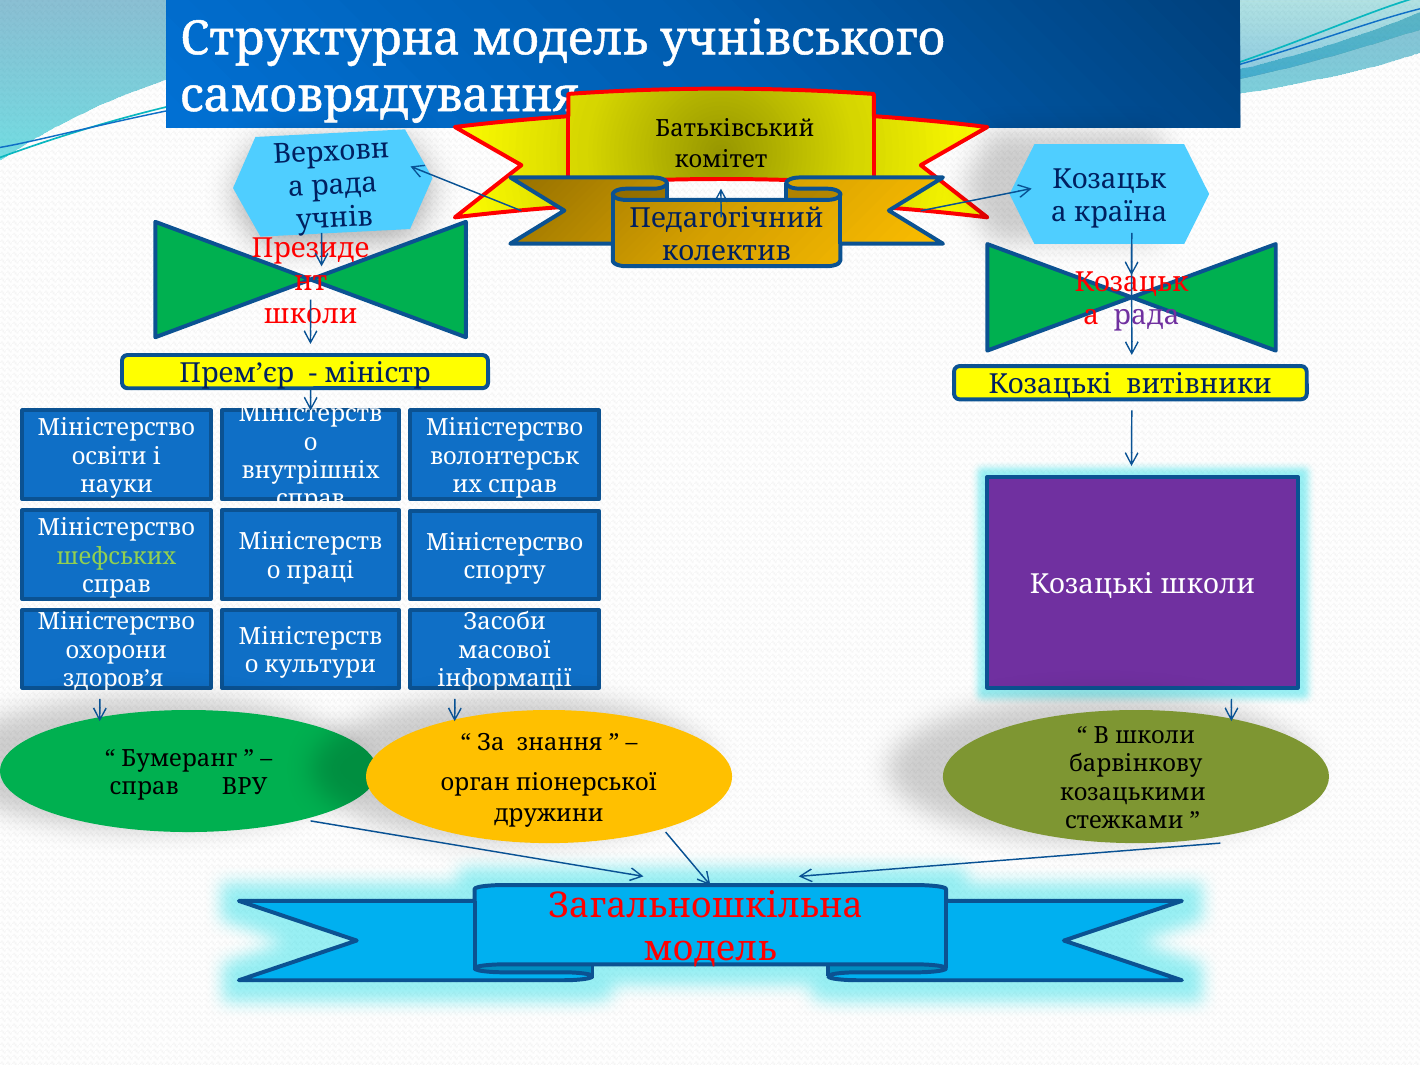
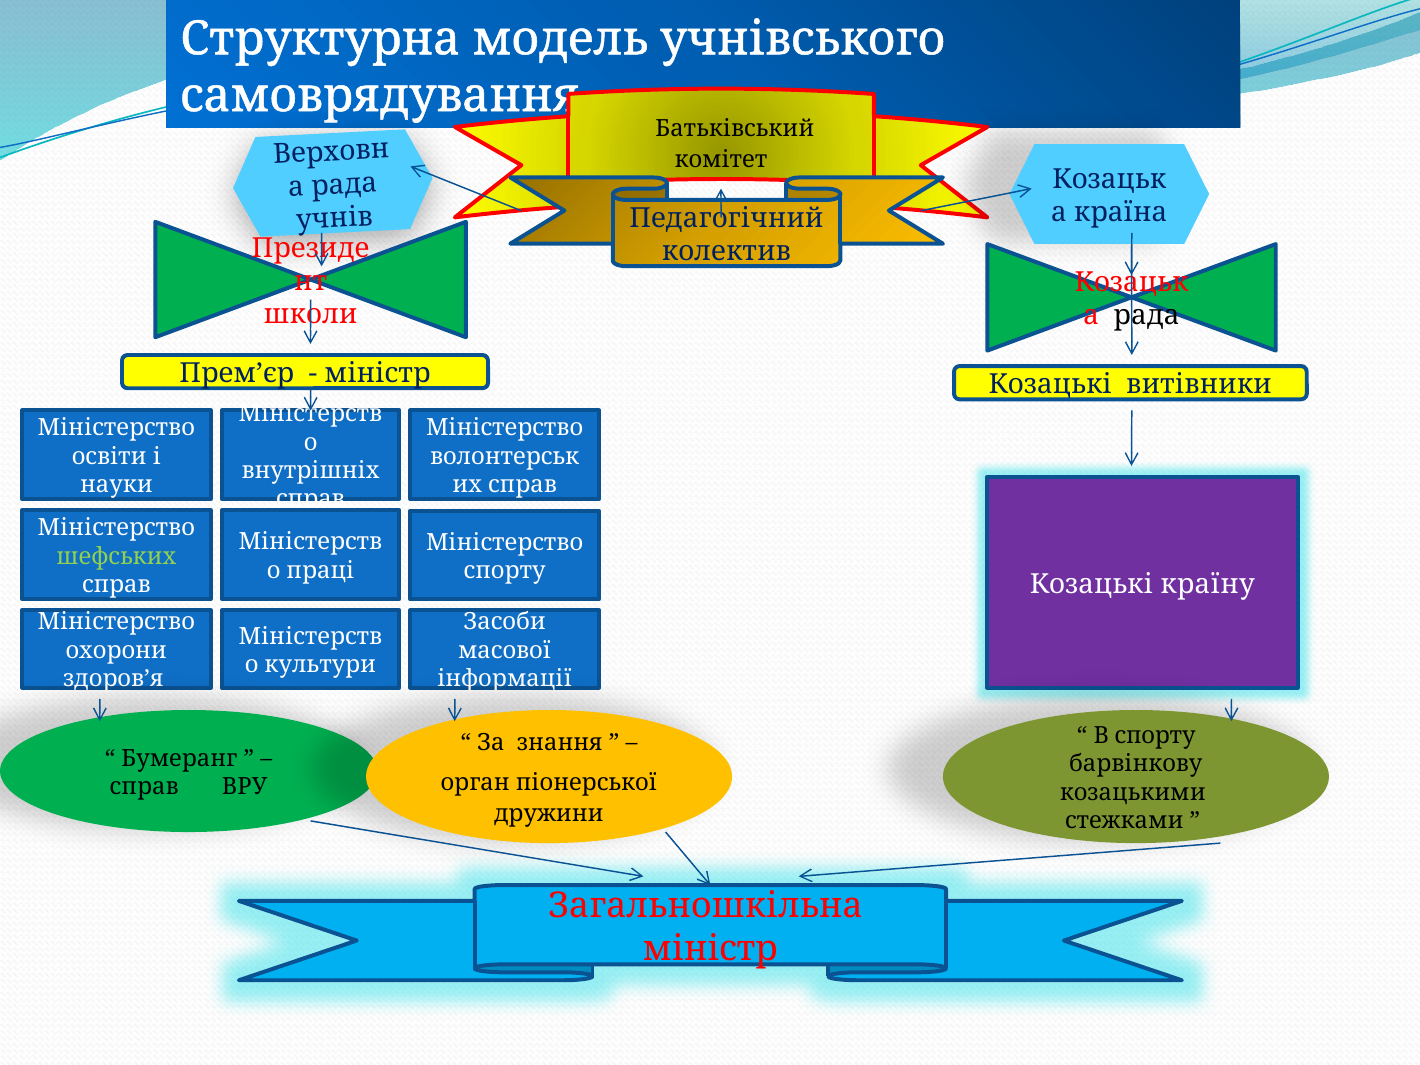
рада at (1146, 316) colour: purple -> black
Козацькі школи: школи -> країну
В школи: школи -> спорту
модель at (710, 949): модель -> міністр
